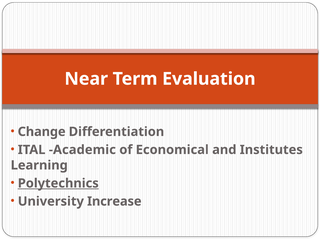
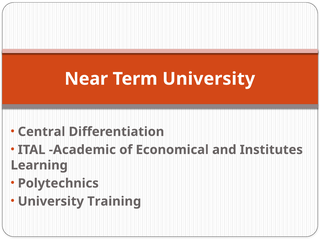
Term Evaluation: Evaluation -> University
Change: Change -> Central
Polytechnics underline: present -> none
Increase: Increase -> Training
